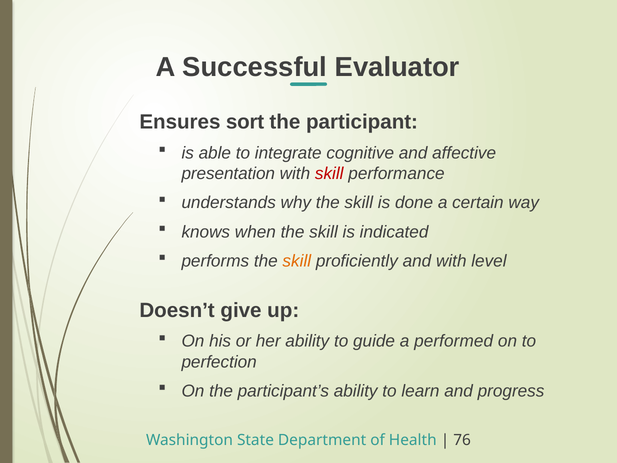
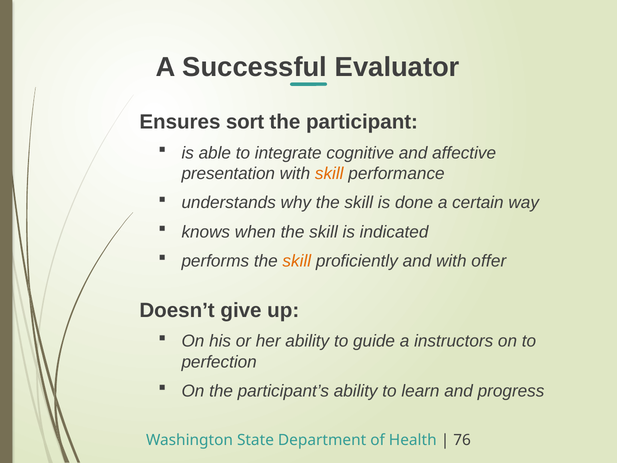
skill at (329, 173) colour: red -> orange
level: level -> offer
performed: performed -> instructors
